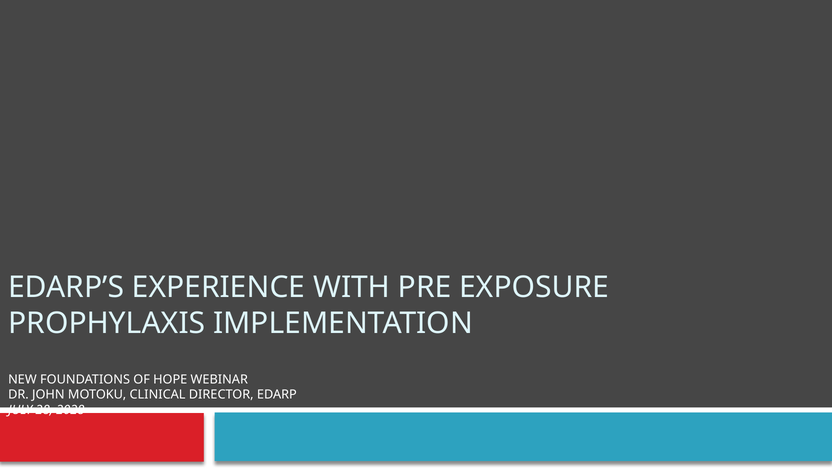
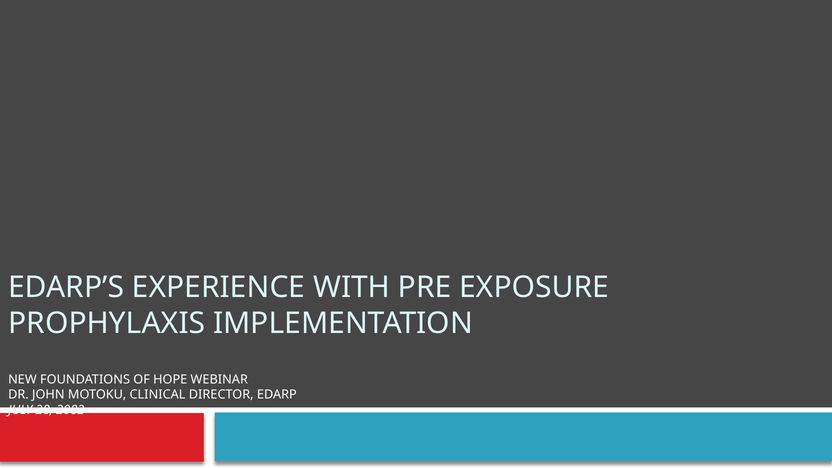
2028: 2028 -> 2082
